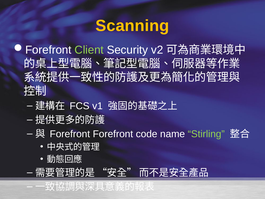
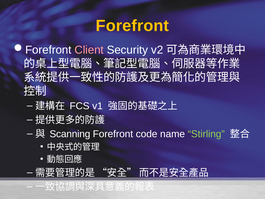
Scanning at (132, 26): Scanning -> Forefront
Client colour: light green -> pink
Forefront at (70, 134): Forefront -> Scanning
